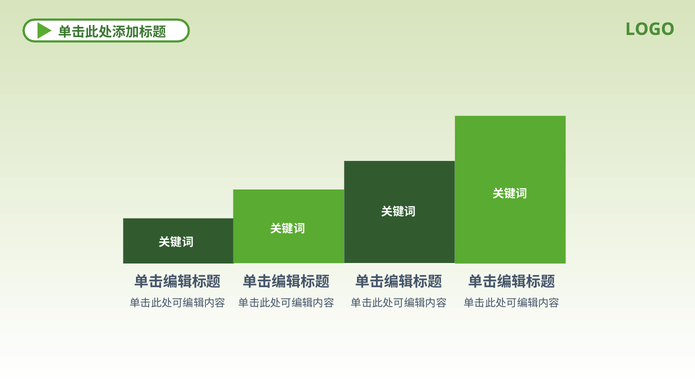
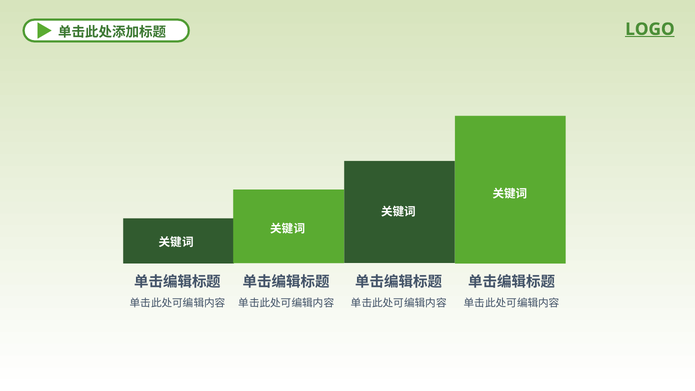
LOGO underline: none -> present
